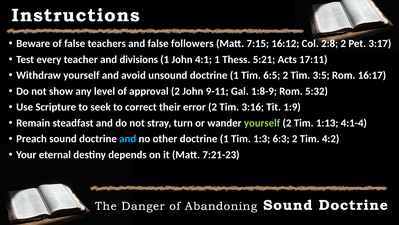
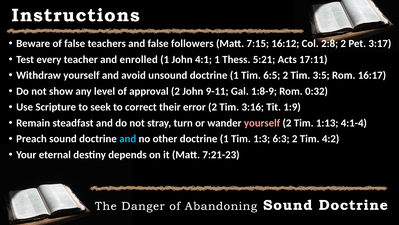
divisions: divisions -> enrolled
5:32: 5:32 -> 0:32
yourself at (262, 123) colour: light green -> pink
